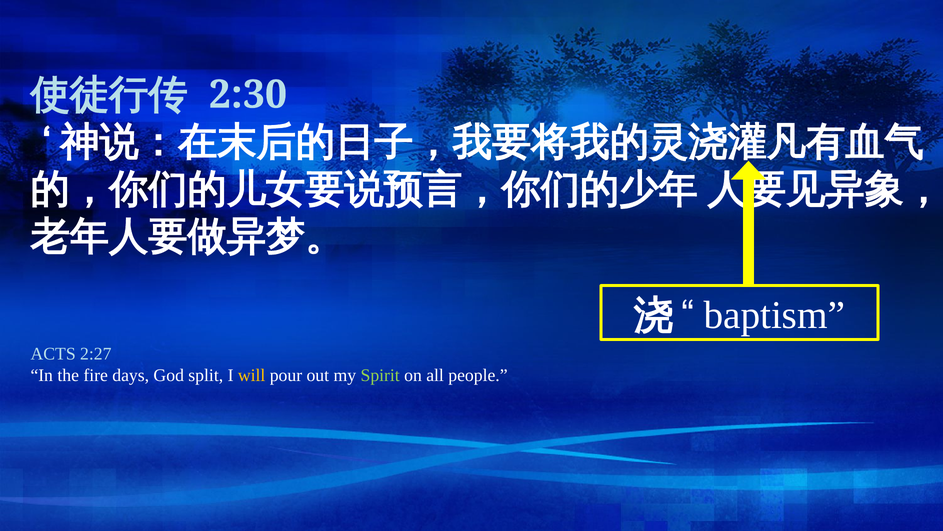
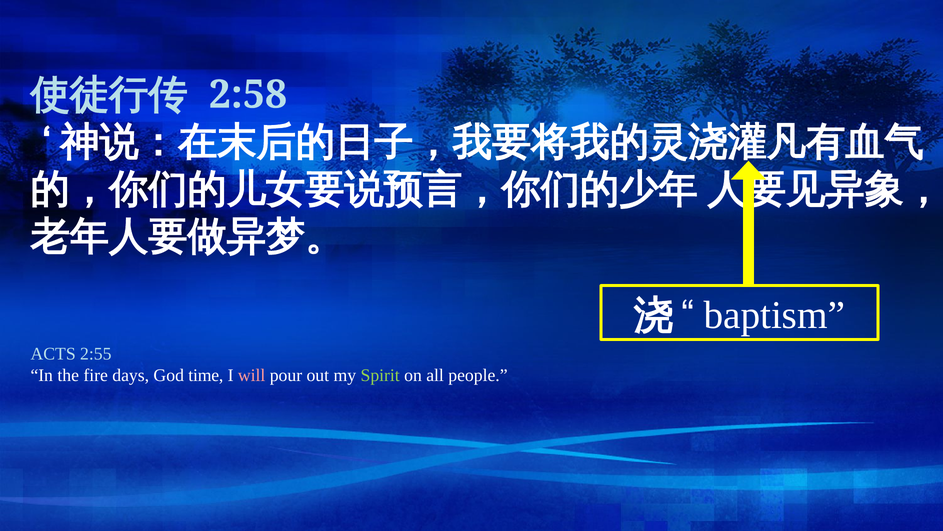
2:30: 2:30 -> 2:58
2:27: 2:27 -> 2:55
split: split -> time
will colour: yellow -> pink
